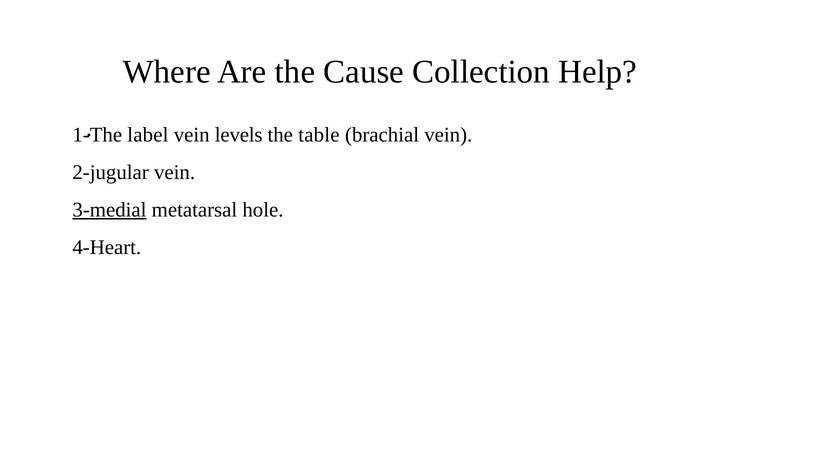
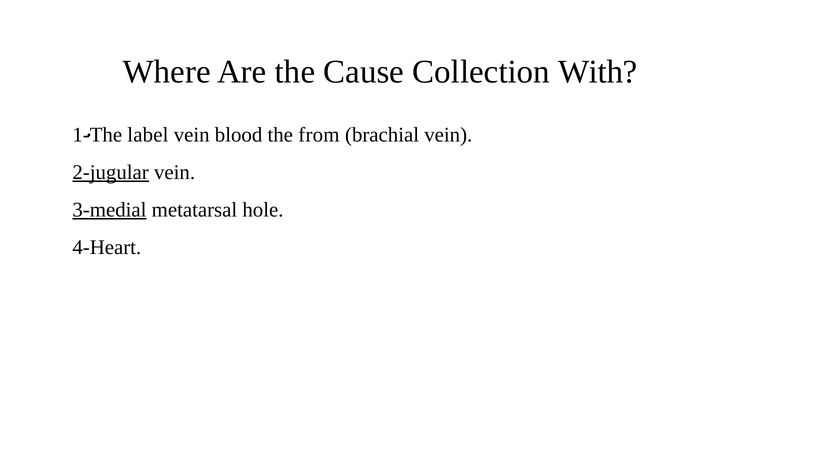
Help: Help -> With
levels: levels -> blood
table: table -> from
2-jugular underline: none -> present
